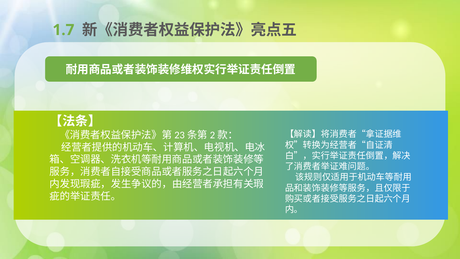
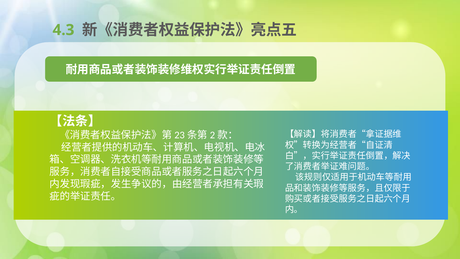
1.7: 1.7 -> 4.3
